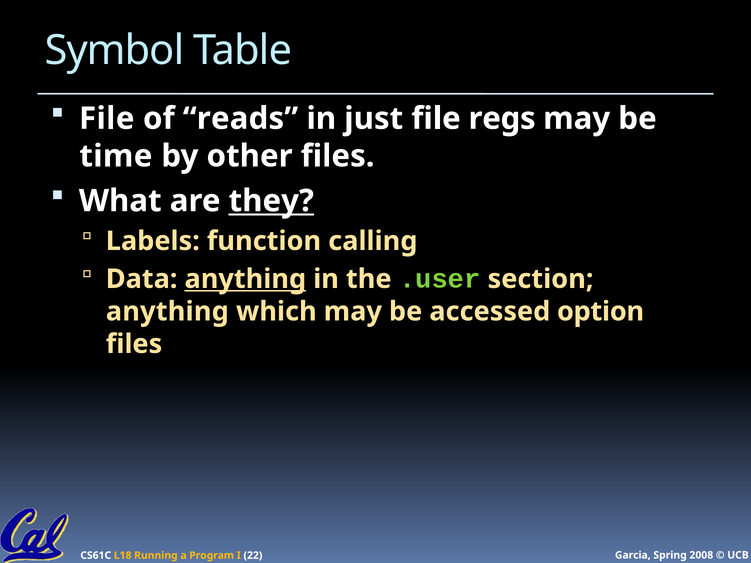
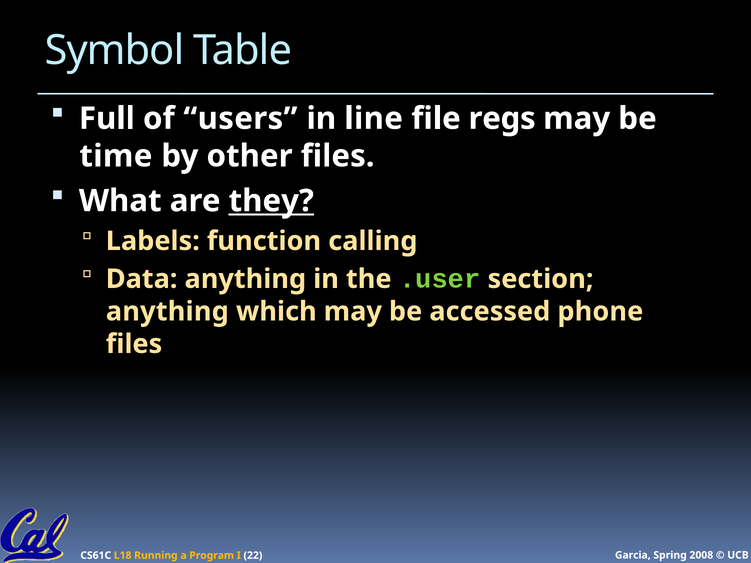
File at (107, 119): File -> Full
reads: reads -> users
just: just -> line
anything at (245, 279) underline: present -> none
option: option -> phone
